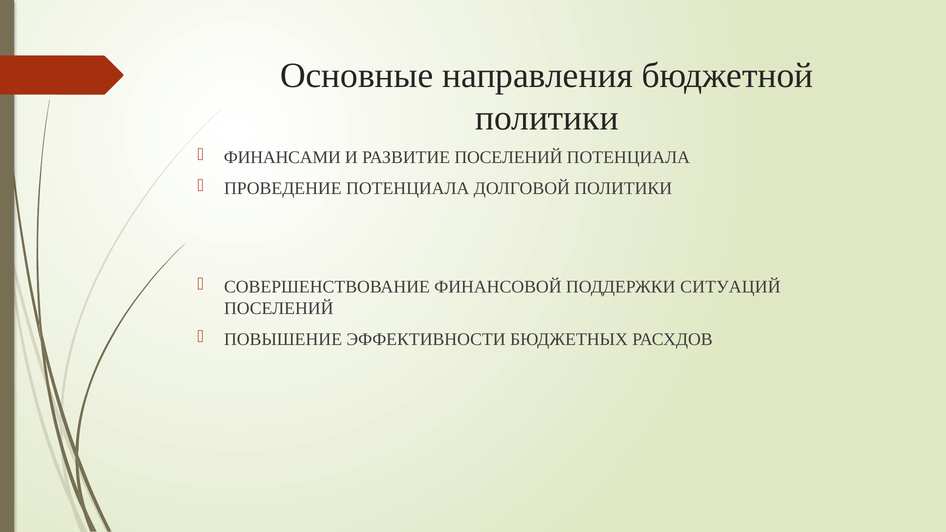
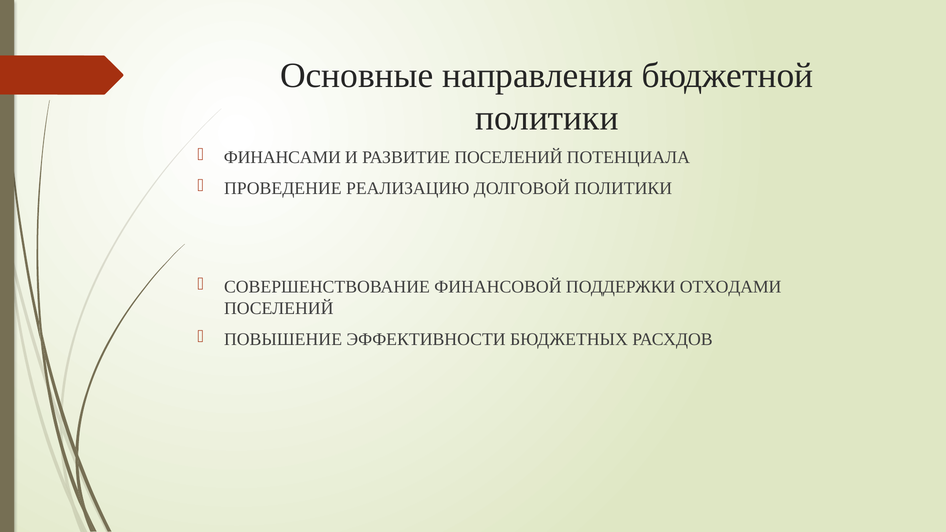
ПРОВЕДЕНИЕ ПОТЕНЦИАЛА: ПОТЕНЦИАЛА -> РЕАЛИЗАЦИЮ
СИТУАЦИЙ: СИТУАЦИЙ -> ОТХОДАМИ
